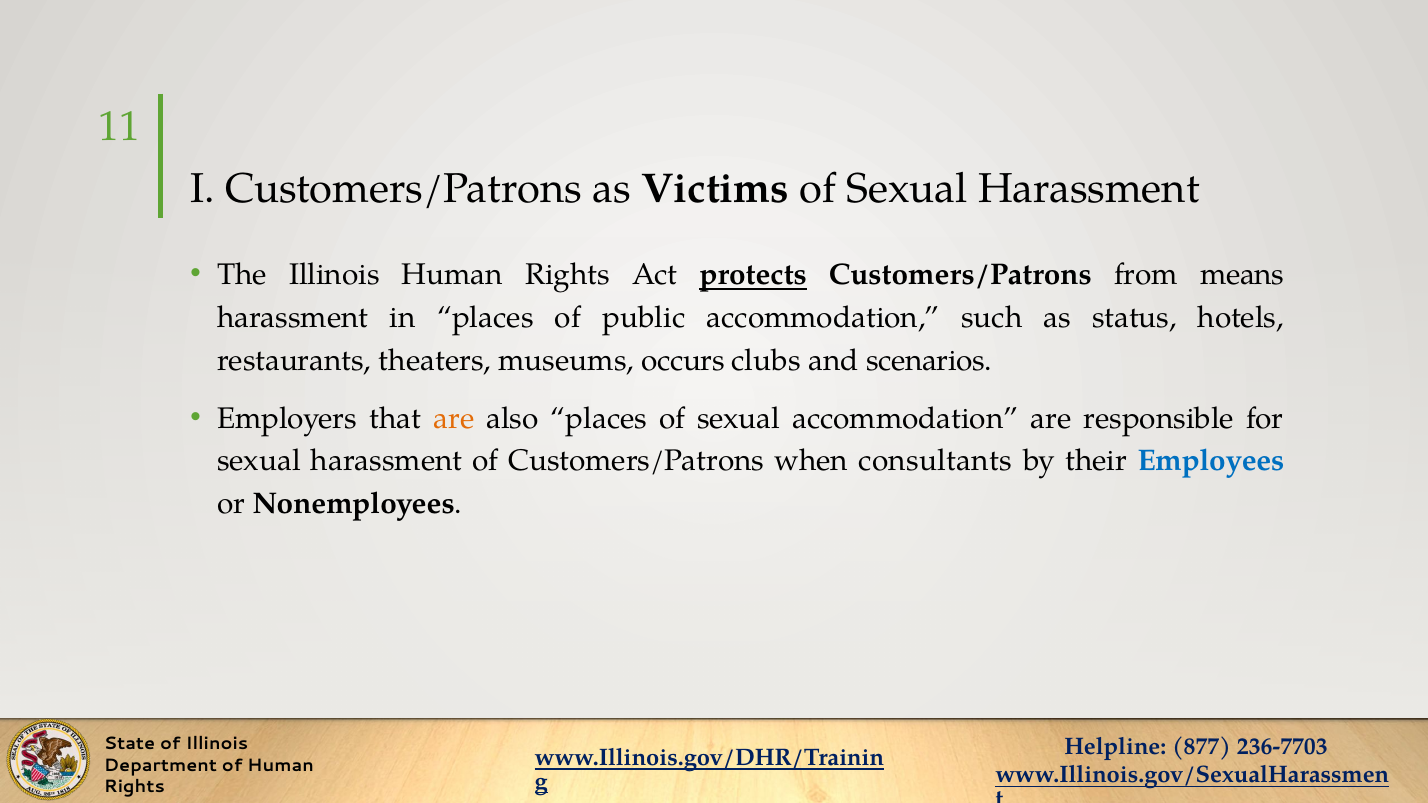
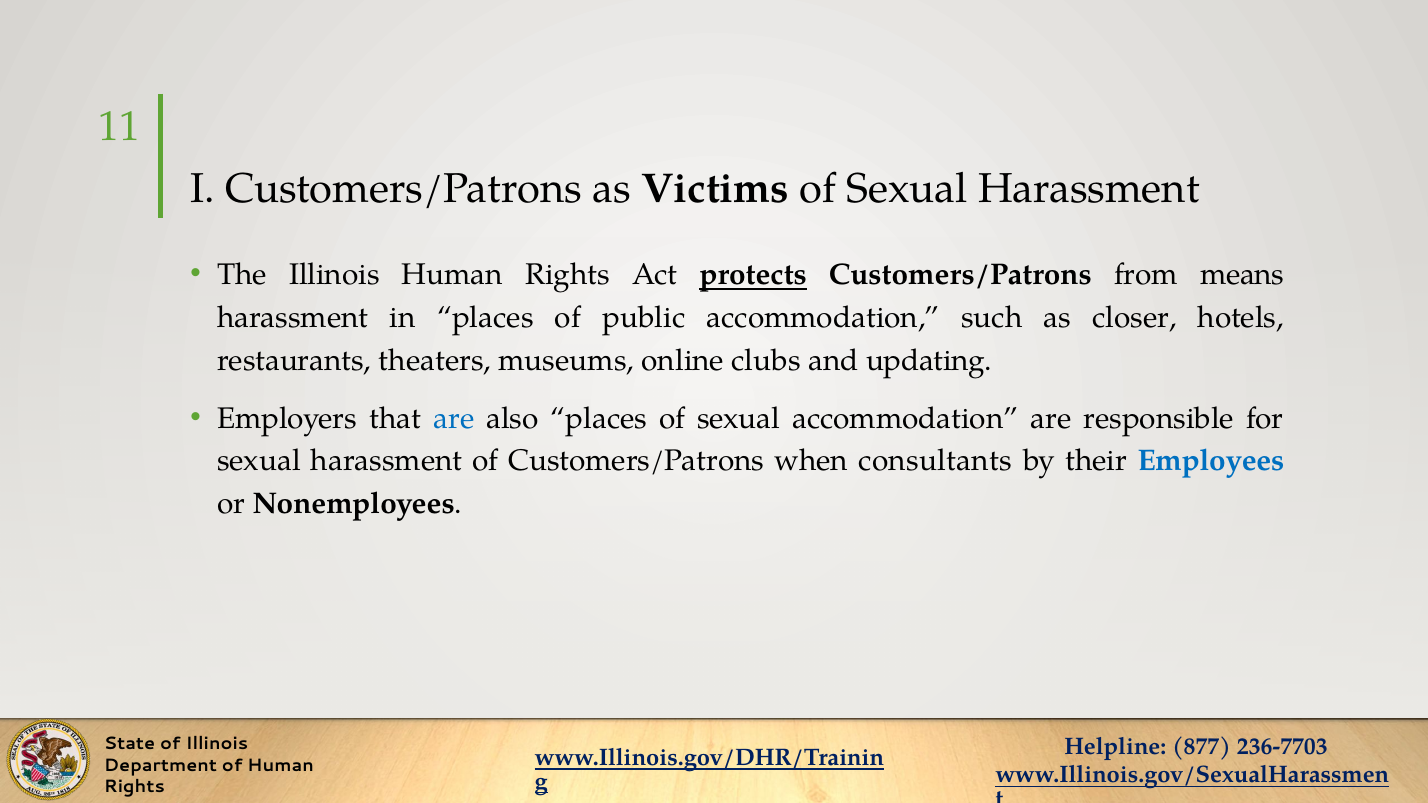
status: status -> closer
occurs: occurs -> online
scenarios: scenarios -> updating
are at (454, 418) colour: orange -> blue
